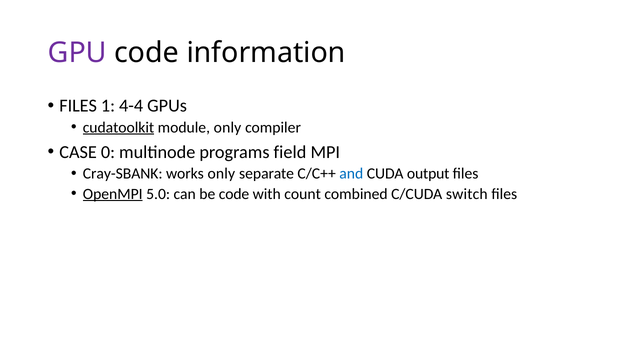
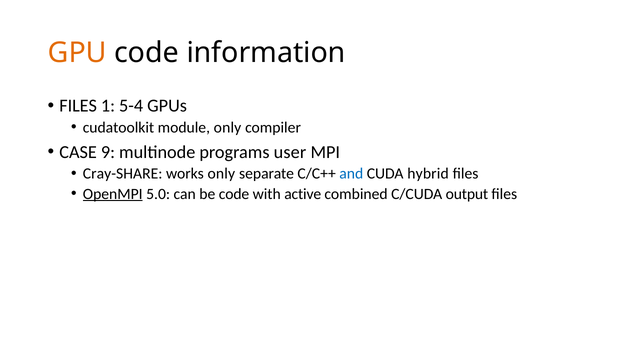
GPU colour: purple -> orange
4-4: 4-4 -> 5-4
cudatoolkit underline: present -> none
0: 0 -> 9
field: field -> user
Cray-SBANK: Cray-SBANK -> Cray-SHARE
output: output -> hybrid
count: count -> active
switch: switch -> output
